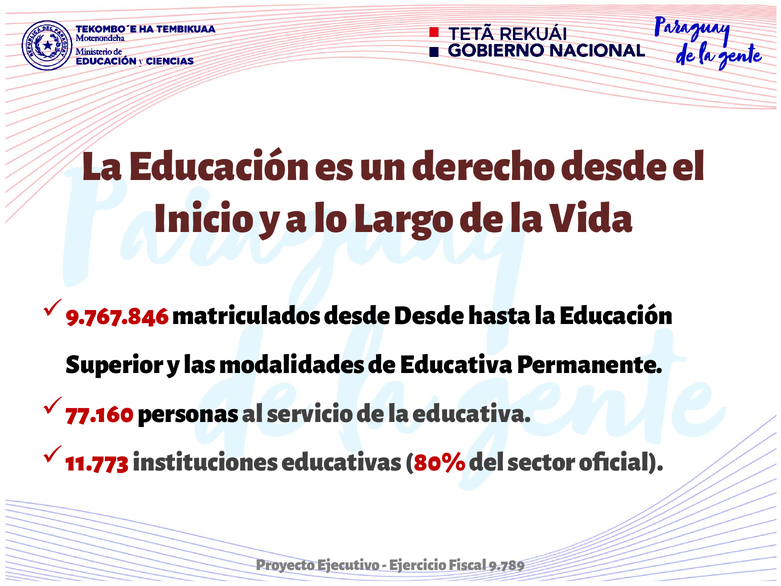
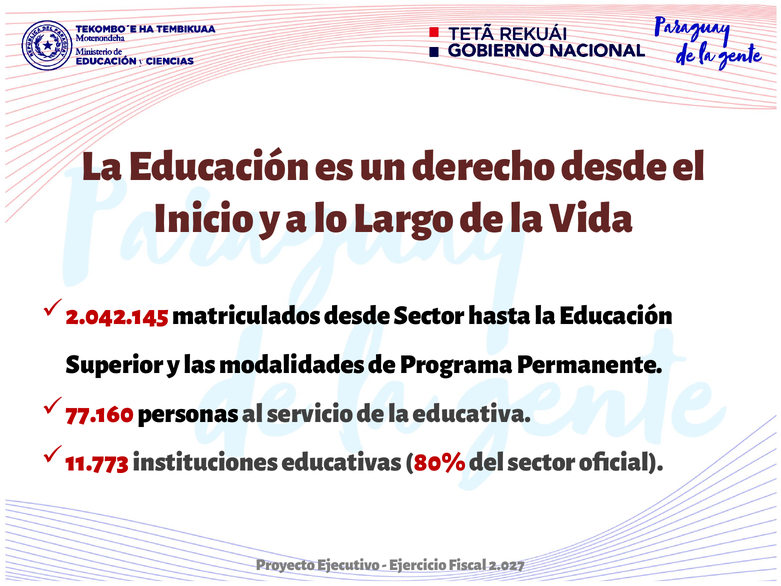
9.767.846: 9.767.846 -> 2.042.145
desde Desde: Desde -> Sector
de Educativa: Educativa -> Programa
9.789: 9.789 -> 2.027
